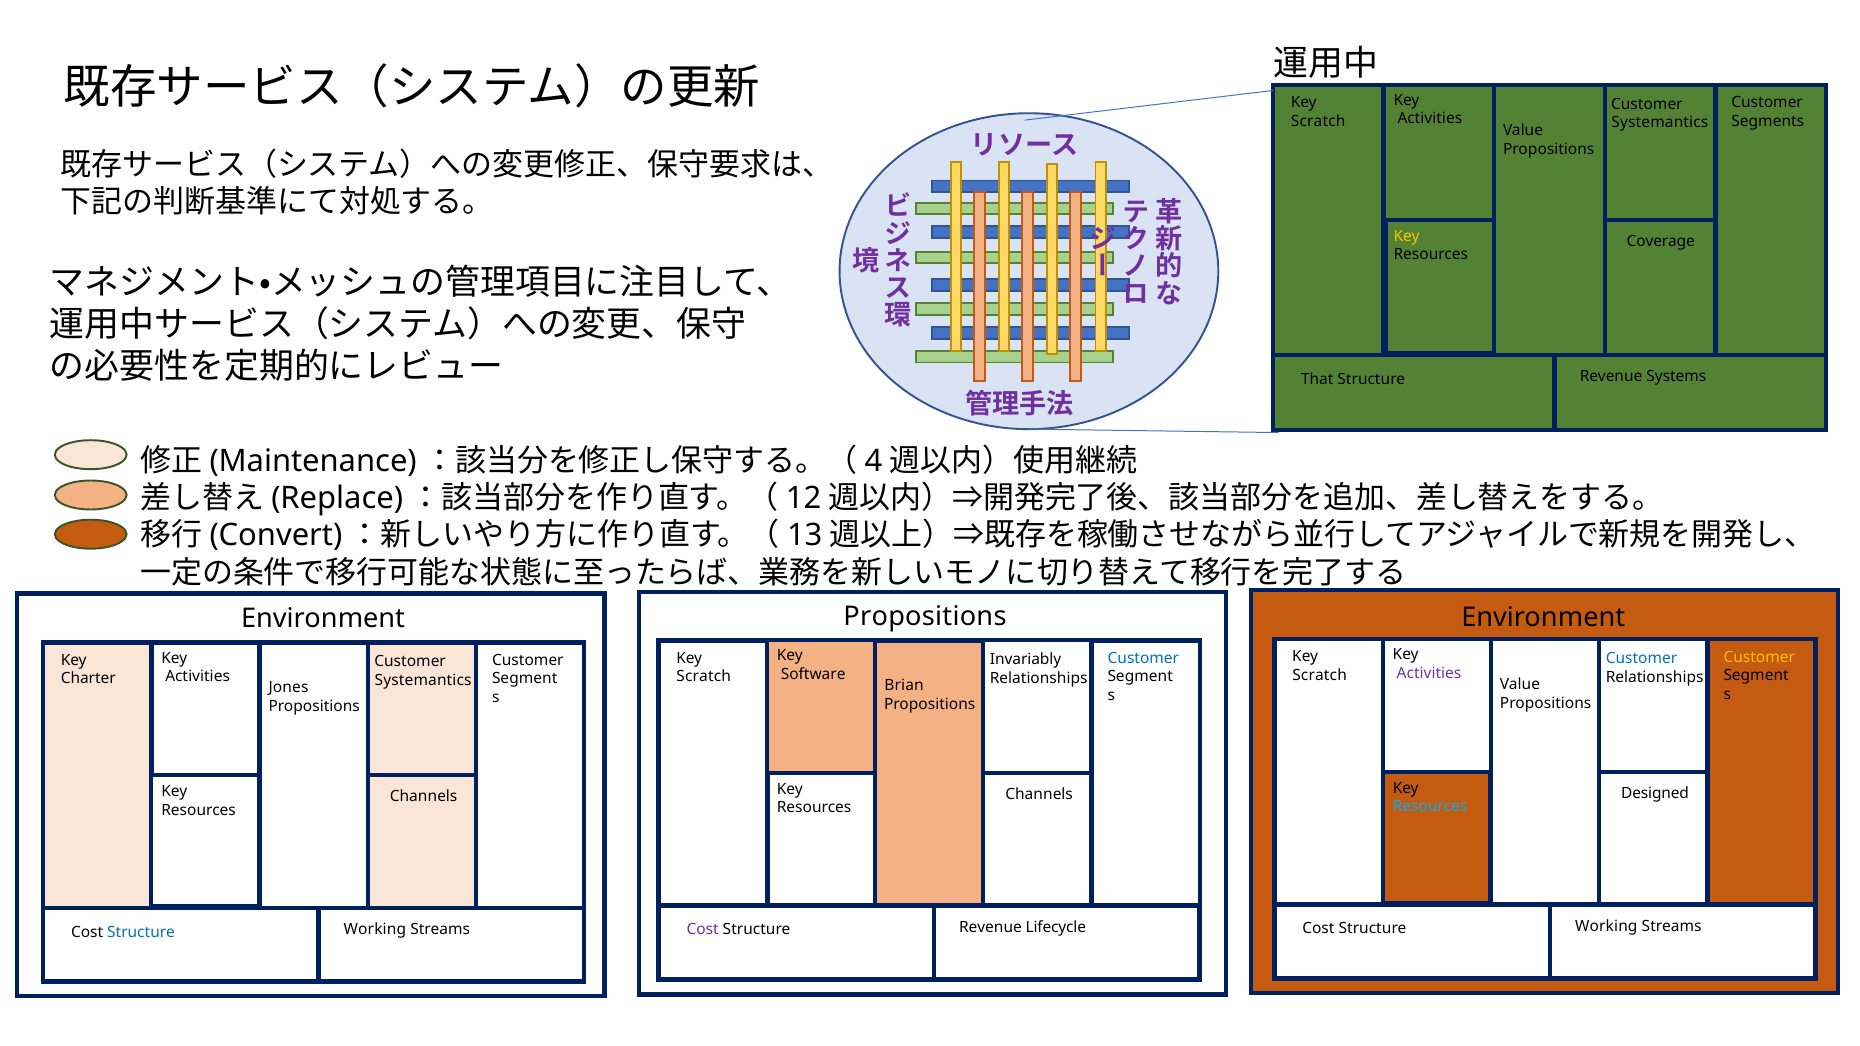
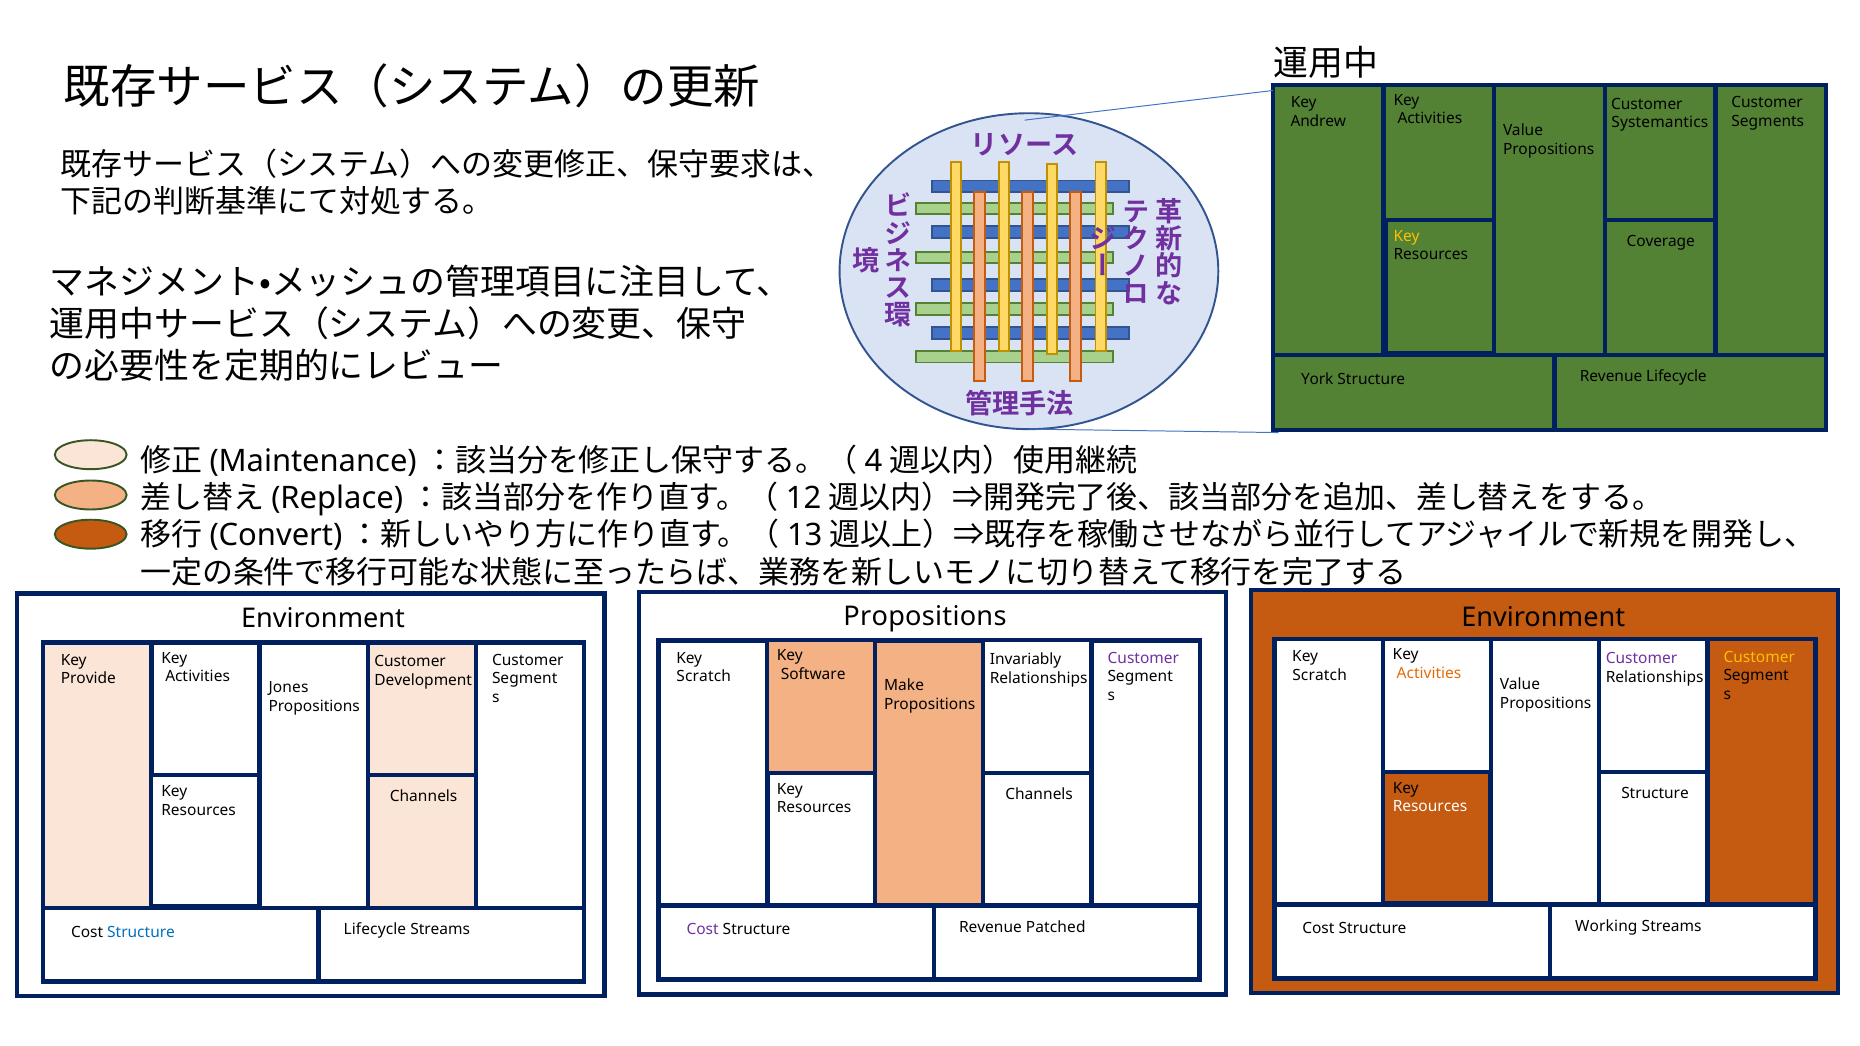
Scratch at (1318, 121): Scratch -> Andrew
Revenue Systems: Systems -> Lifecycle
That: That -> York
Customer at (1143, 658) colour: blue -> purple
Customer at (1641, 659) colour: blue -> purple
Activities at (1429, 673) colour: purple -> orange
Charter: Charter -> Provide
Systemantics at (423, 680): Systemantics -> Development
Brian: Brian -> Make
Designed at (1655, 794): Designed -> Structure
Resources at (1430, 807) colour: light blue -> white
Lifecycle: Lifecycle -> Patched
Working at (375, 930): Working -> Lifecycle
